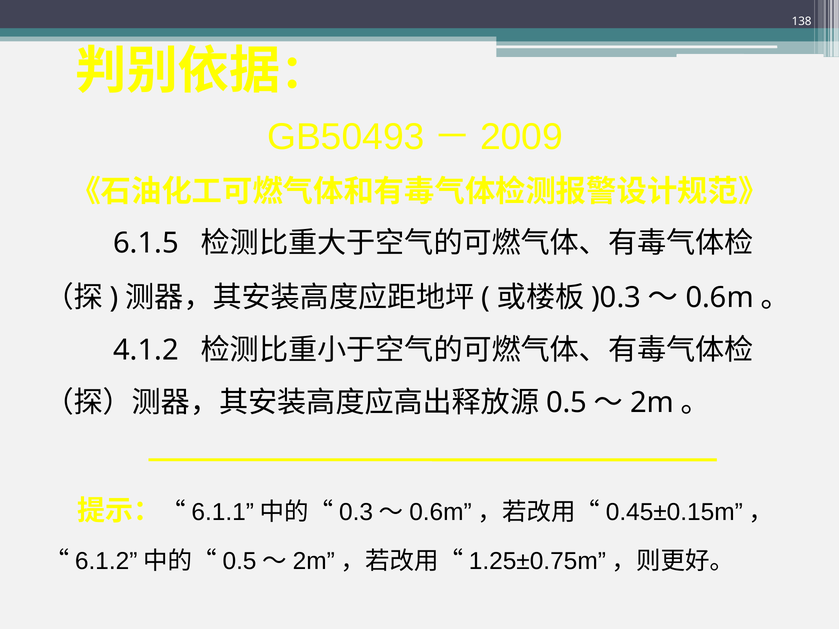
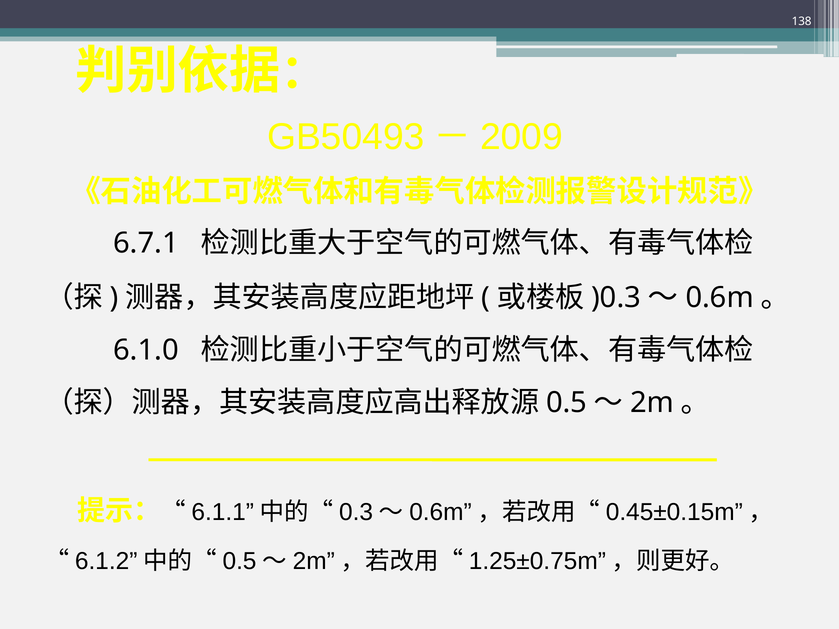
6.1.5: 6.1.5 -> 6.7.1
4.1.2: 4.1.2 -> 6.1.0
